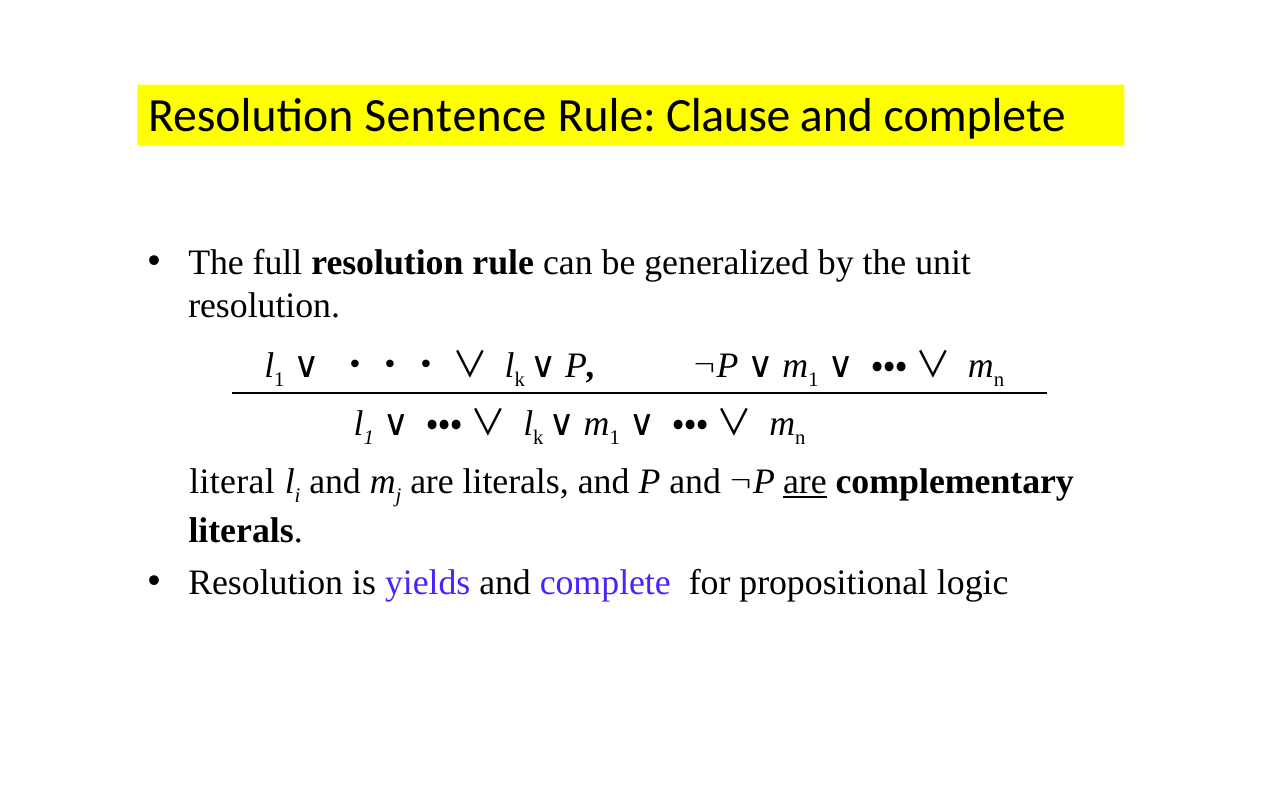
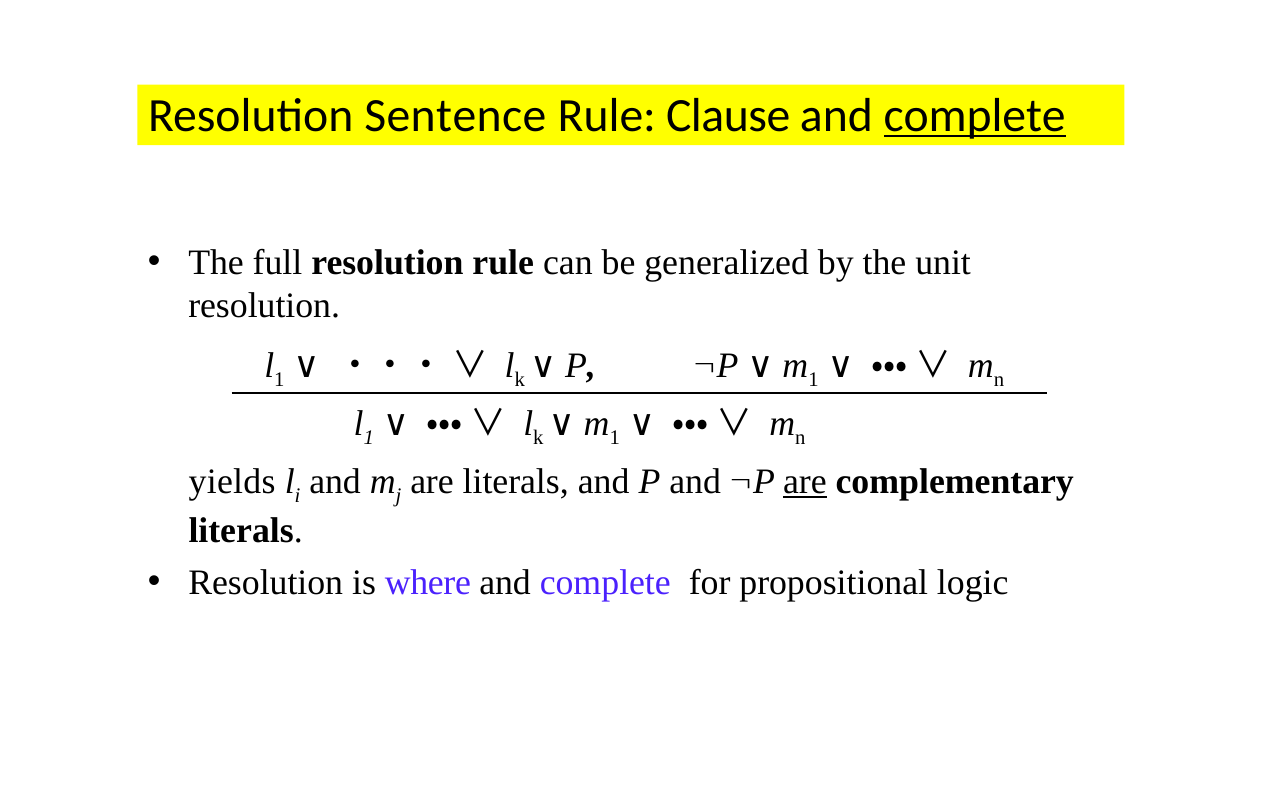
complete at (975, 115) underline: none -> present
literal: literal -> yields
yields: yields -> where
